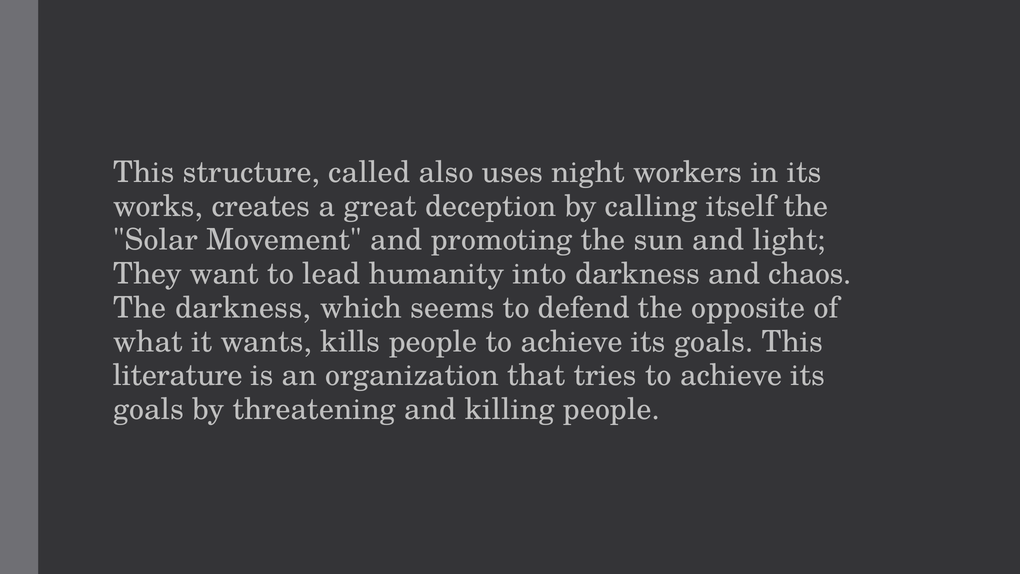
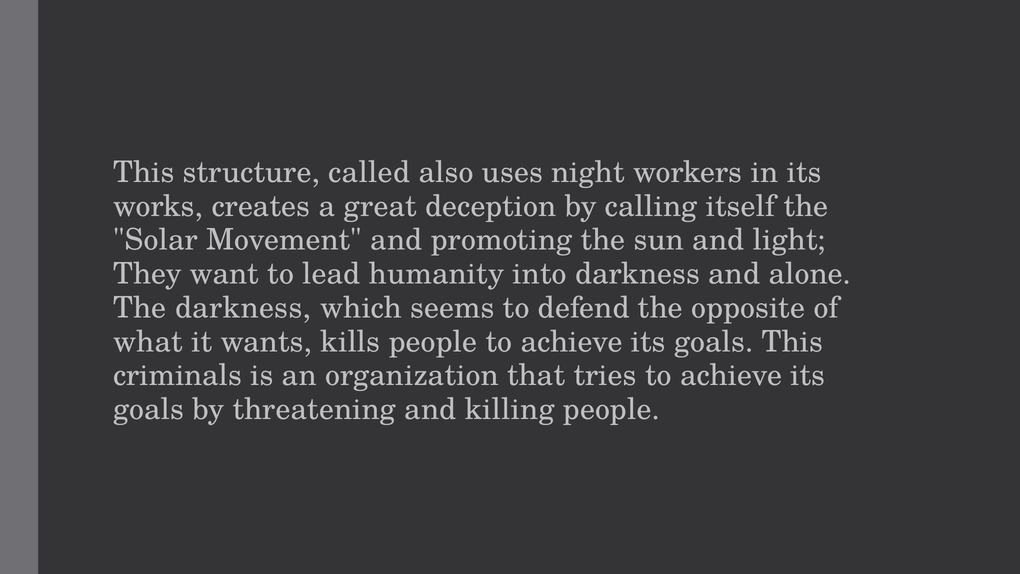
chaos: chaos -> alone
literature: literature -> criminals
